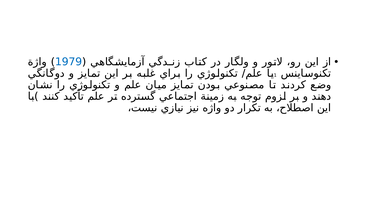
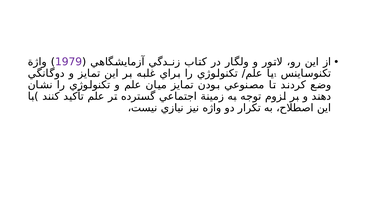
1979 colour: blue -> purple
